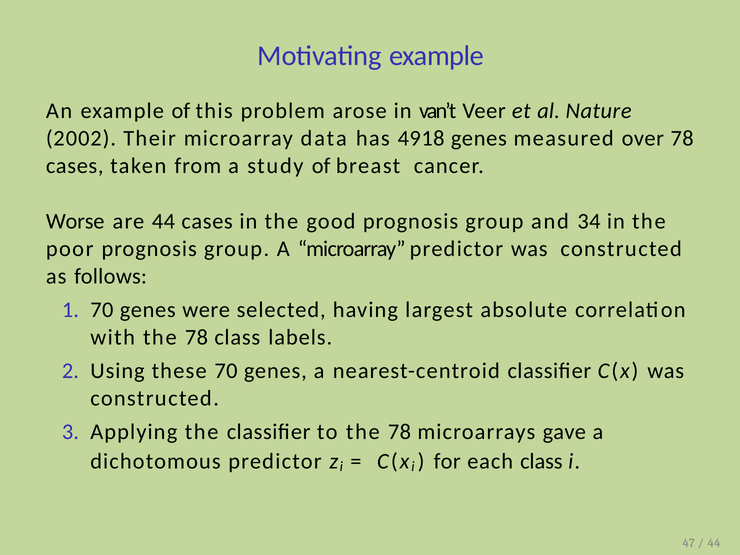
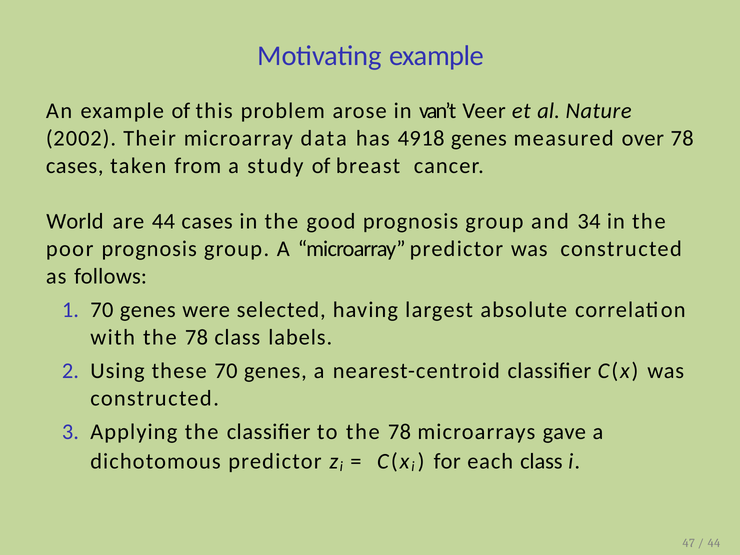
Worse: Worse -> World
